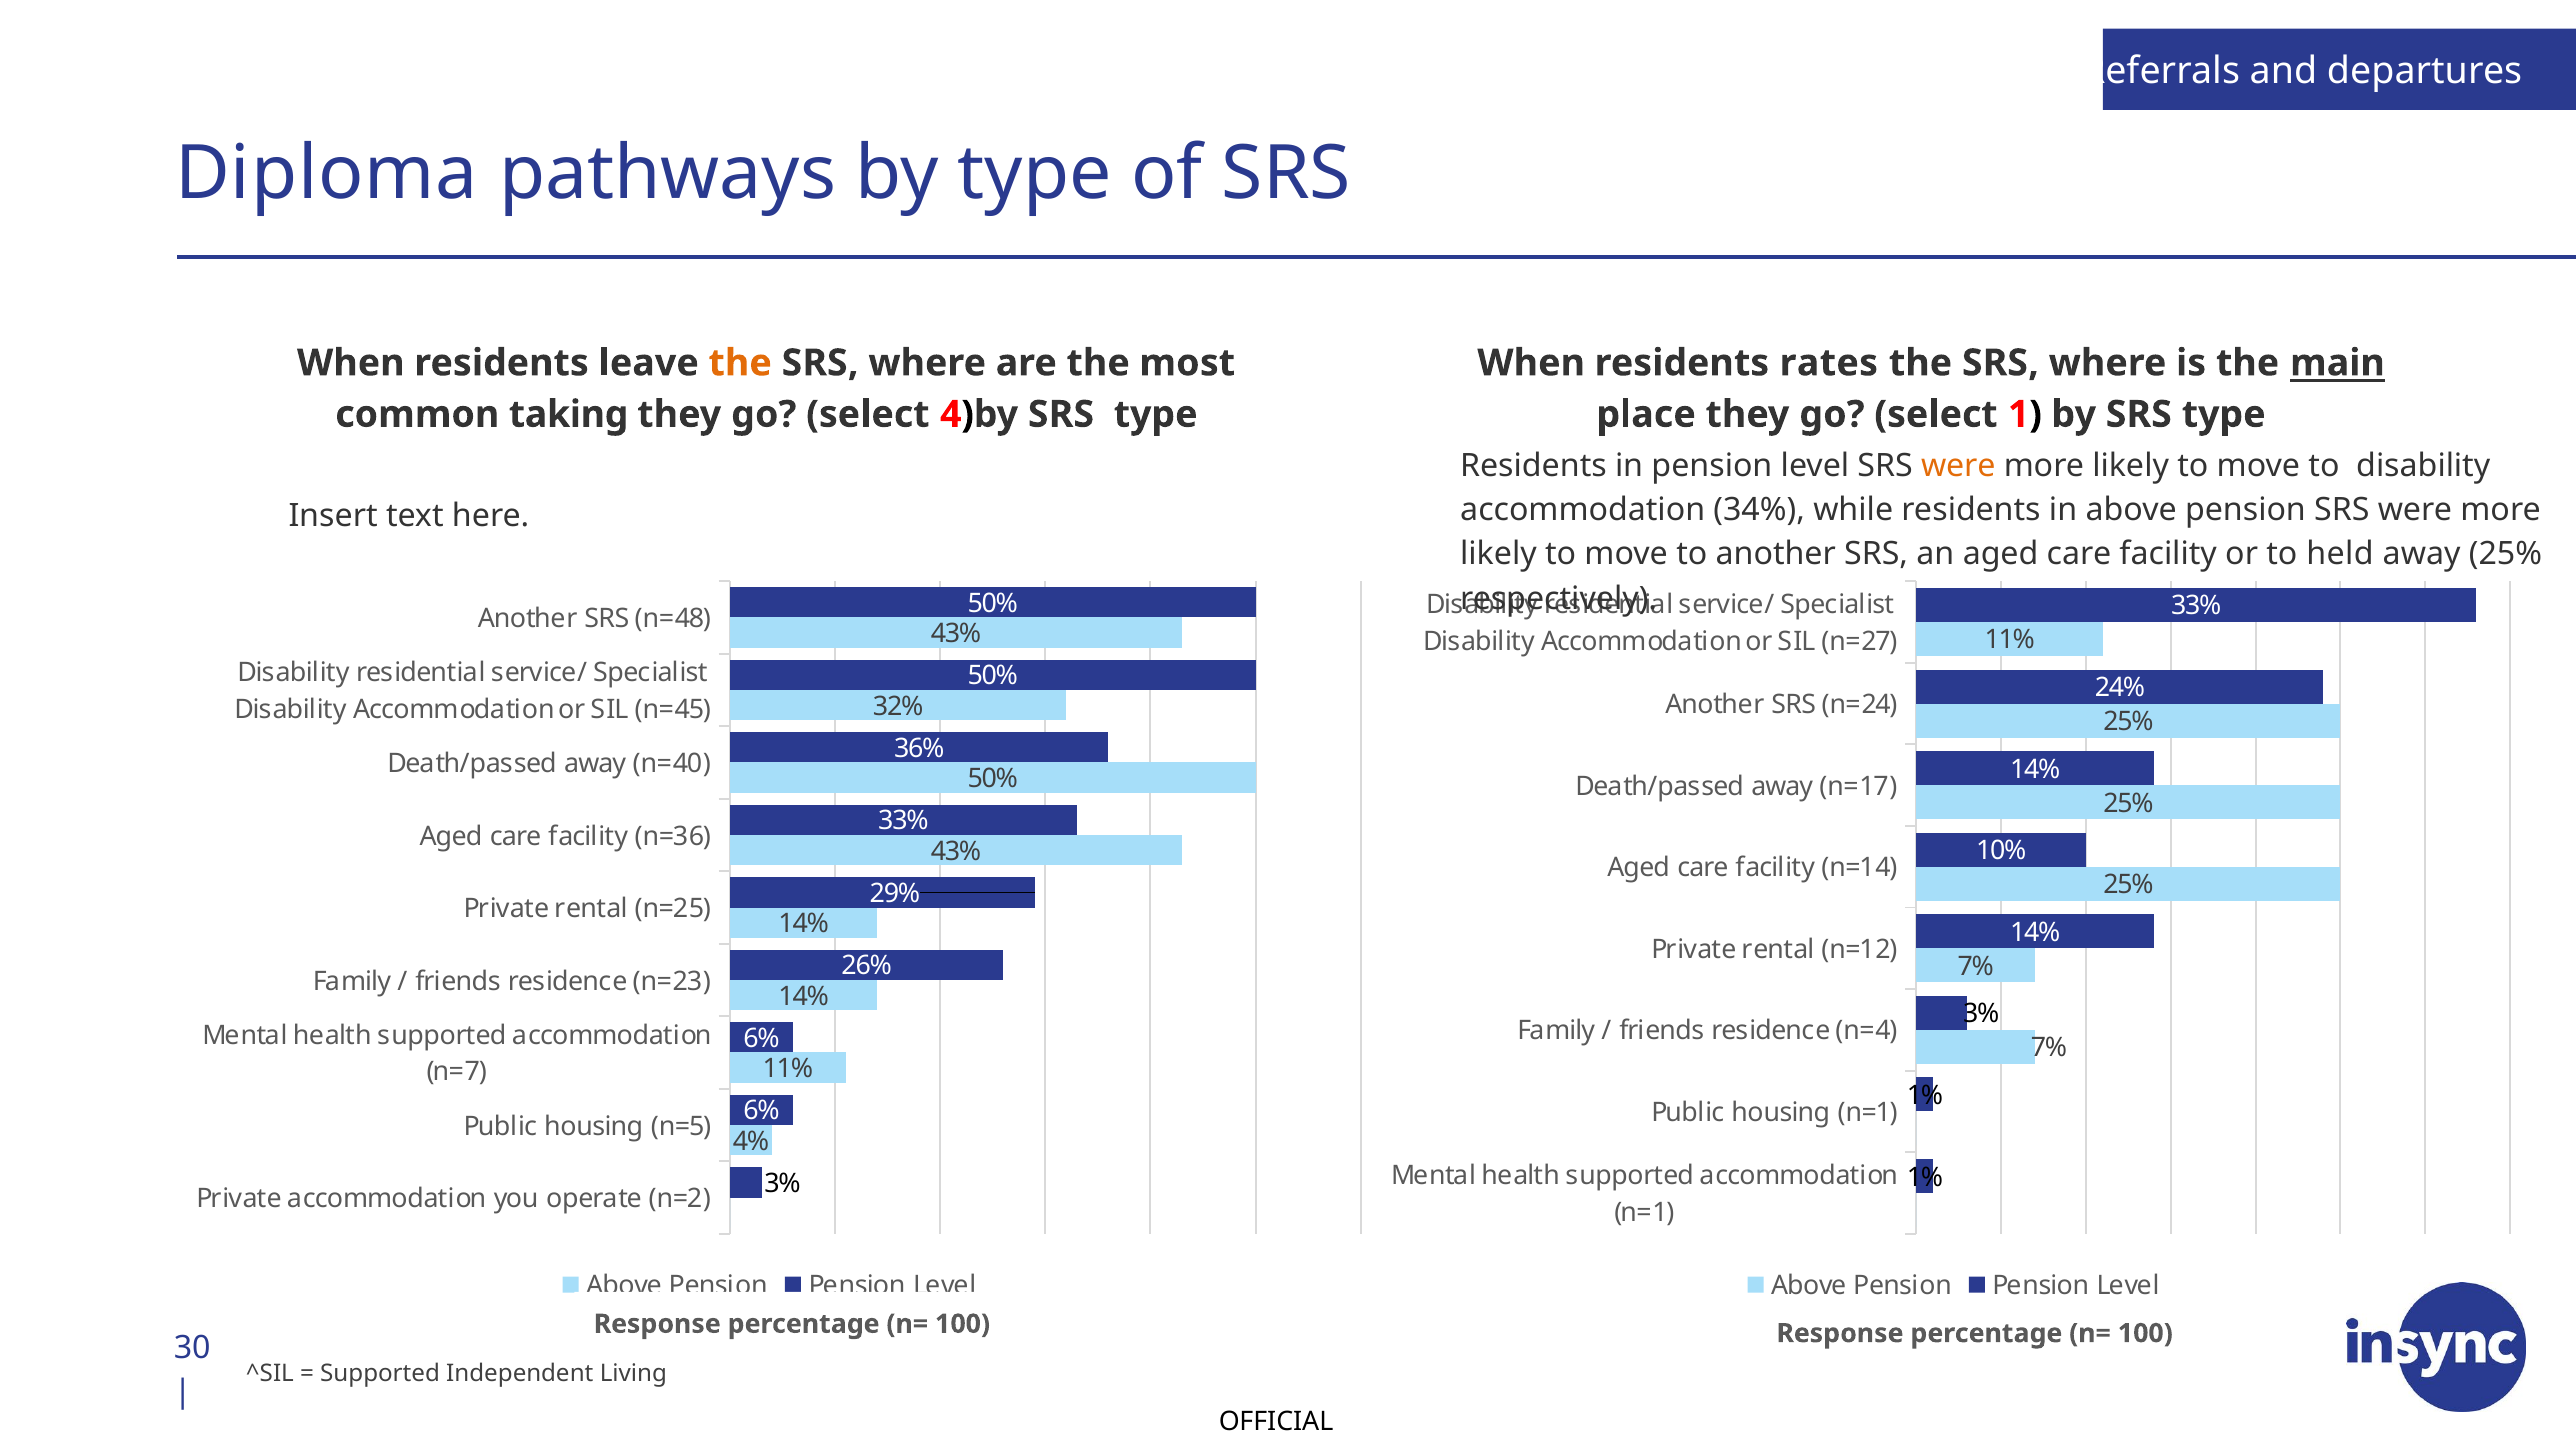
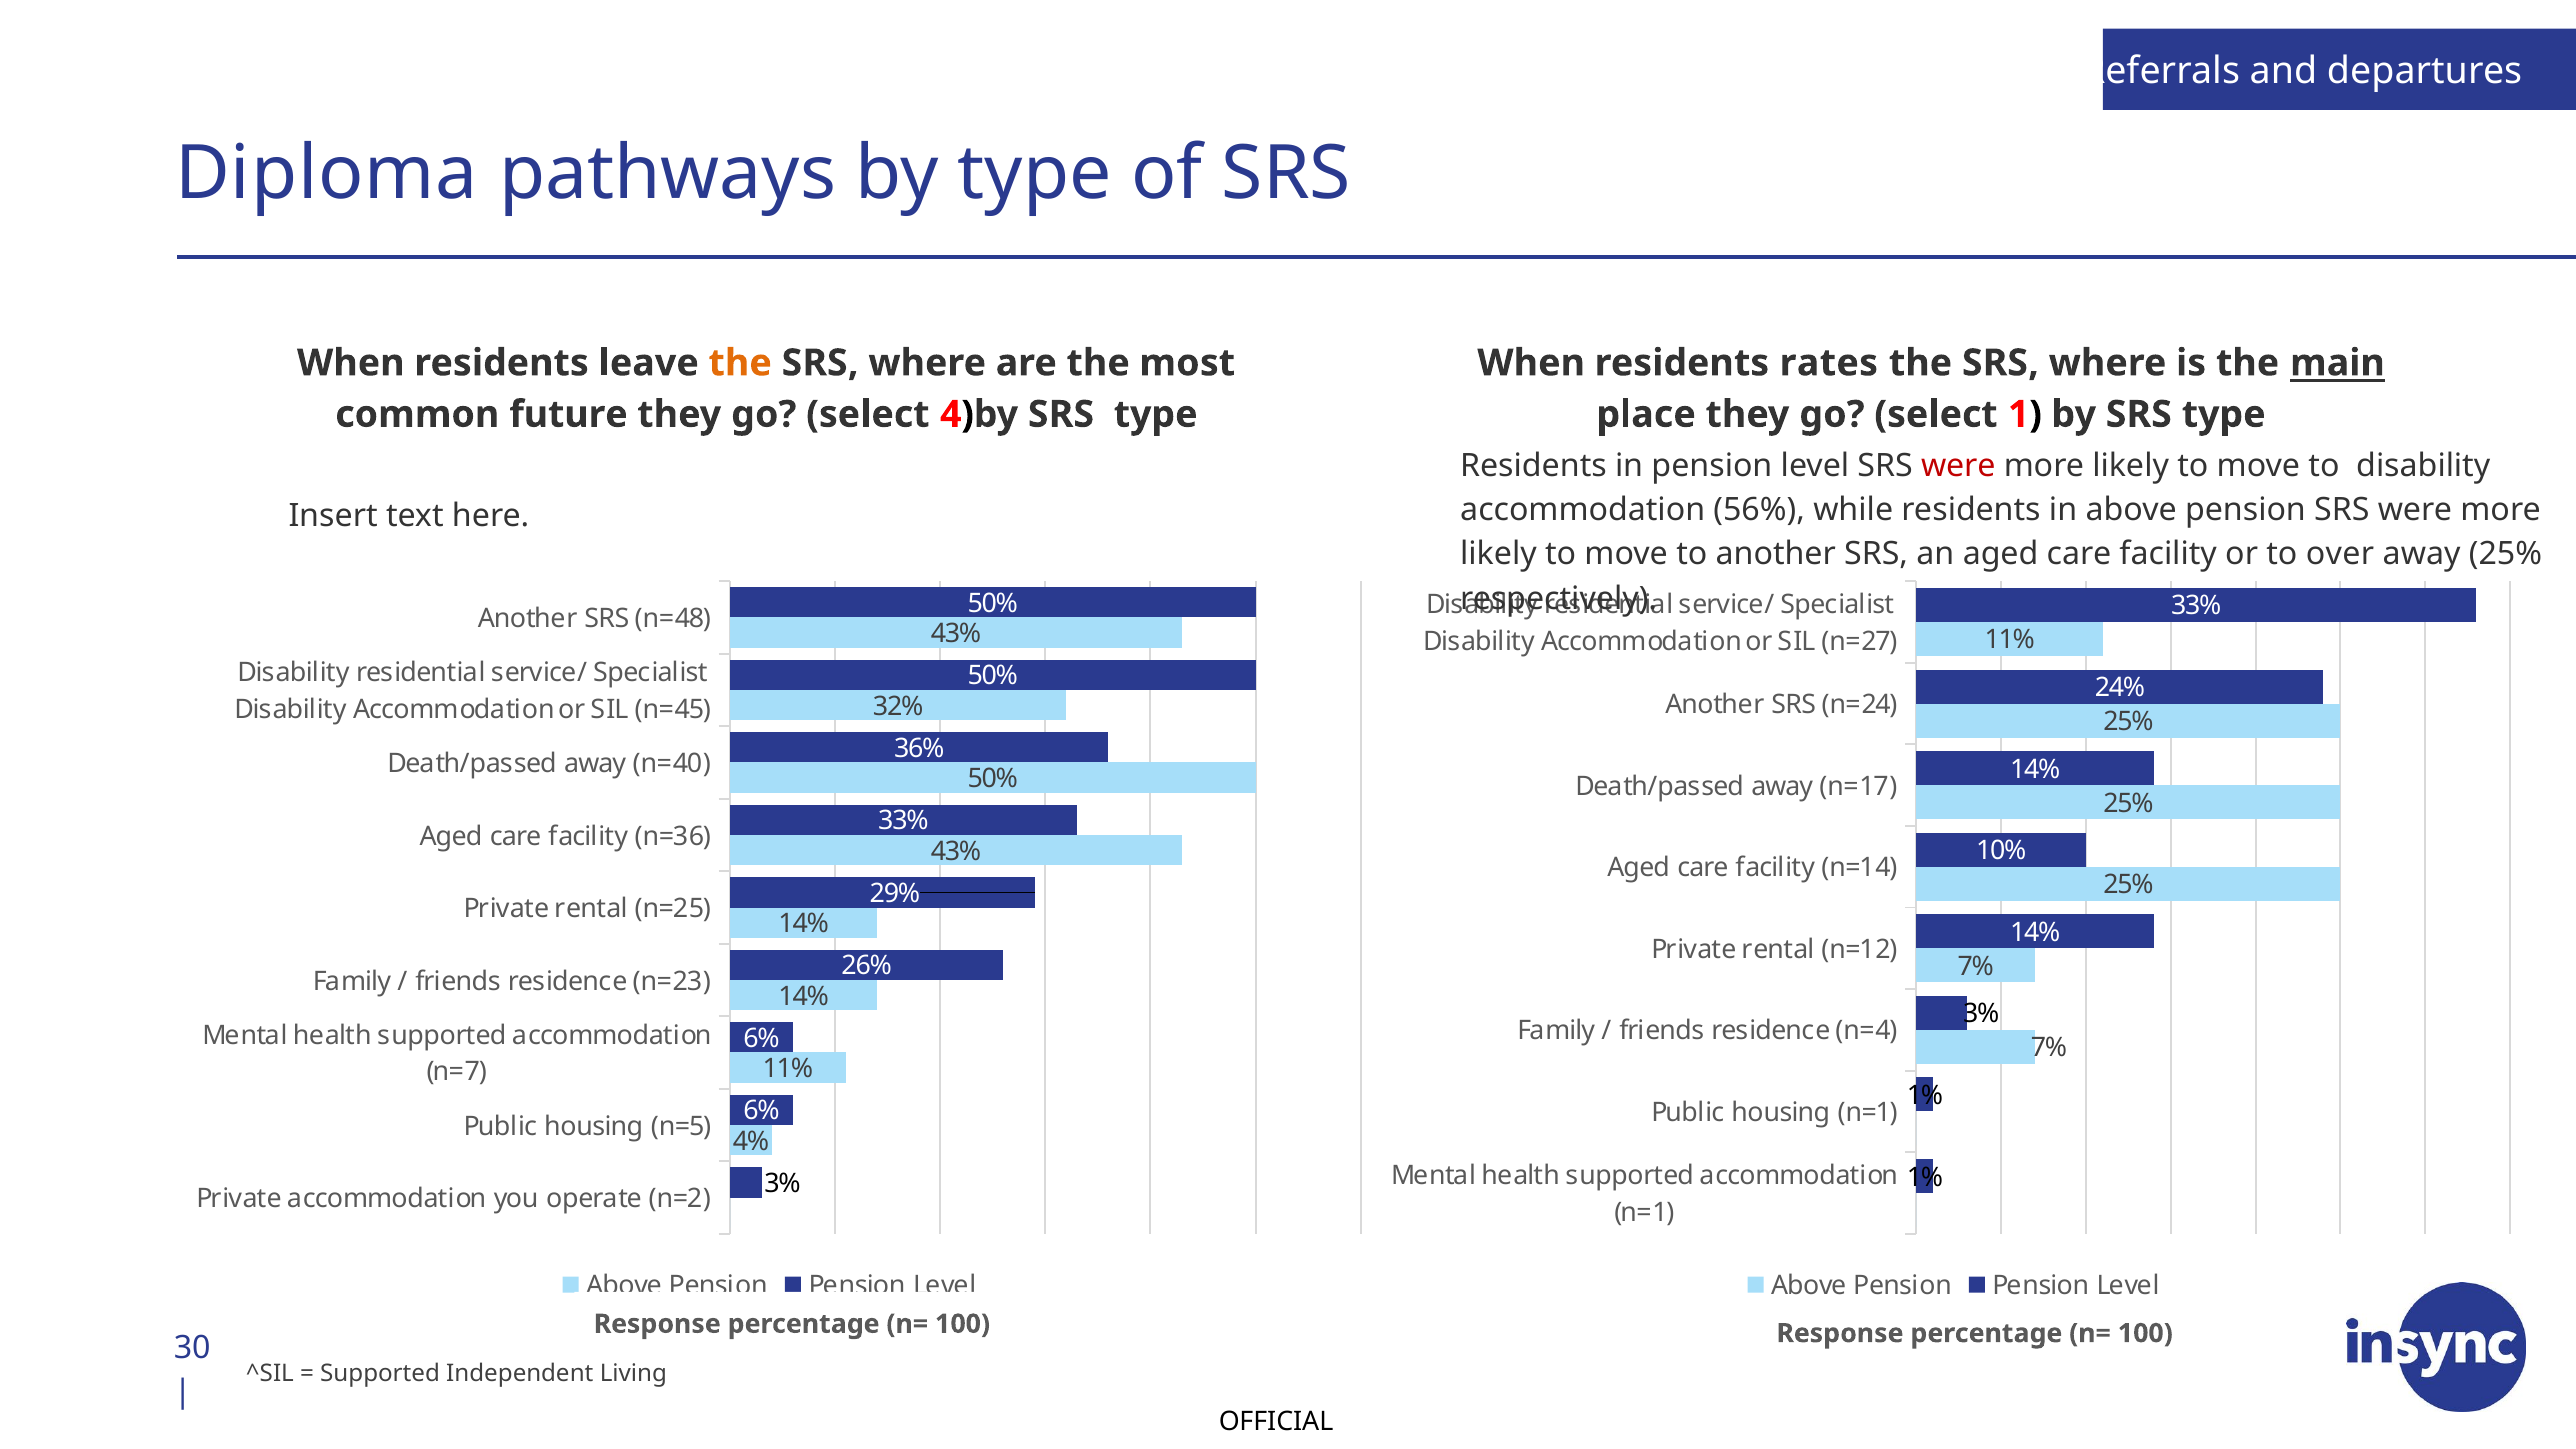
taking: taking -> future
were at (1958, 466) colour: orange -> red
34%: 34% -> 56%
held: held -> over
